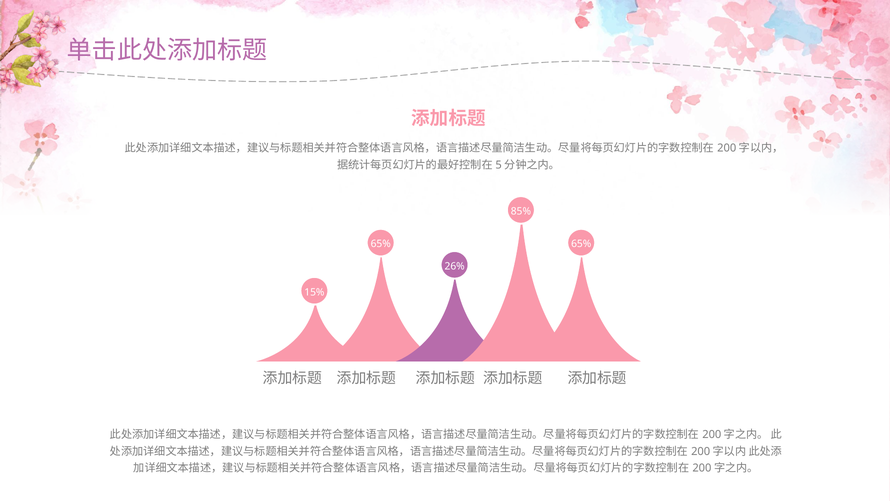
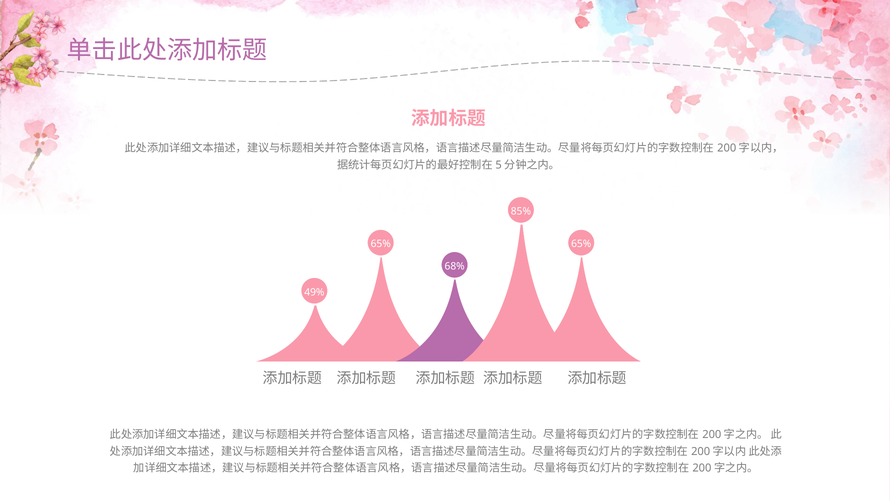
26%: 26% -> 68%
15%: 15% -> 49%
